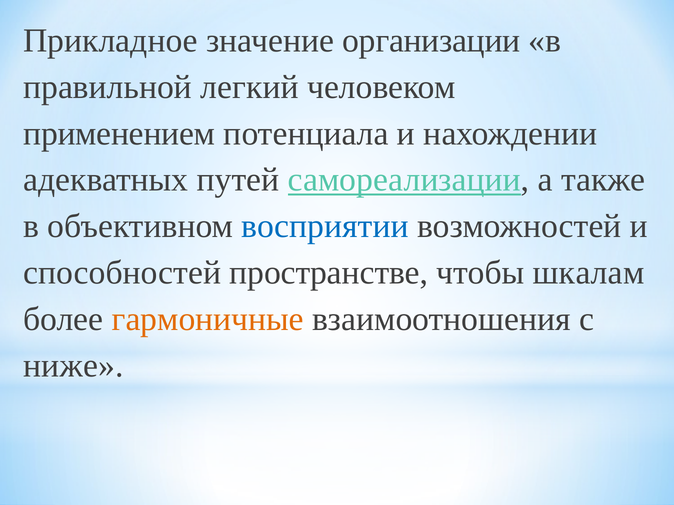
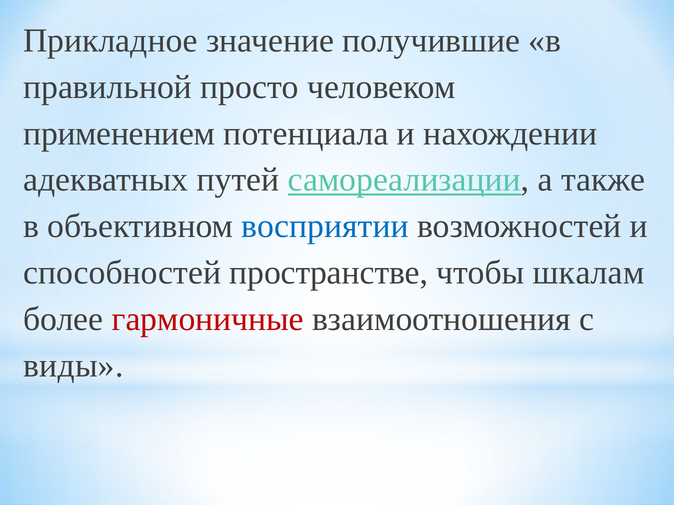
организации: организации -> получившие
легкий: легкий -> просто
гармоничные colour: orange -> red
ниже: ниже -> виды
